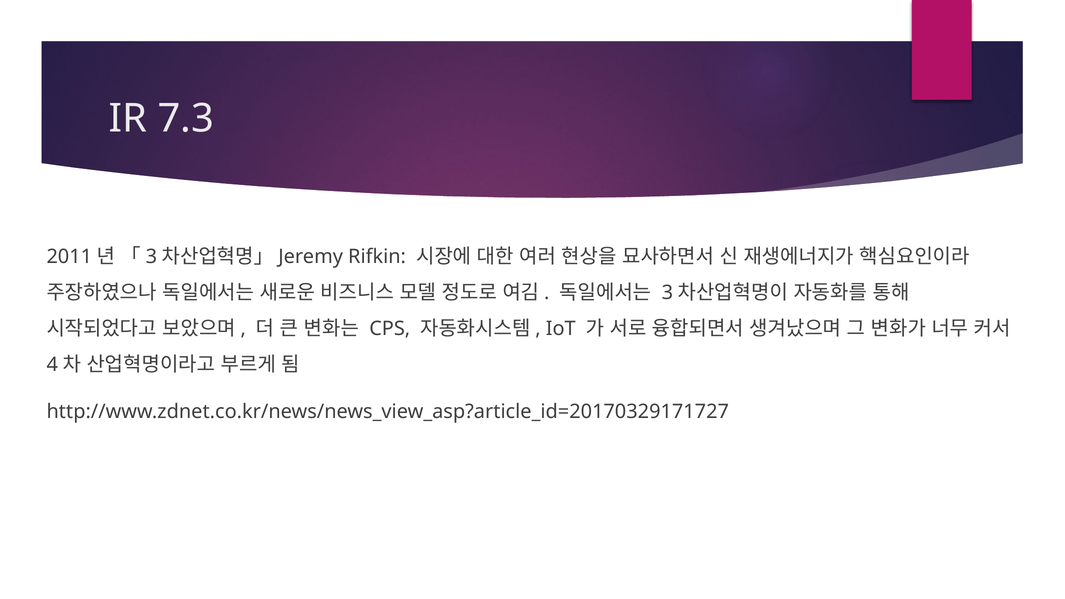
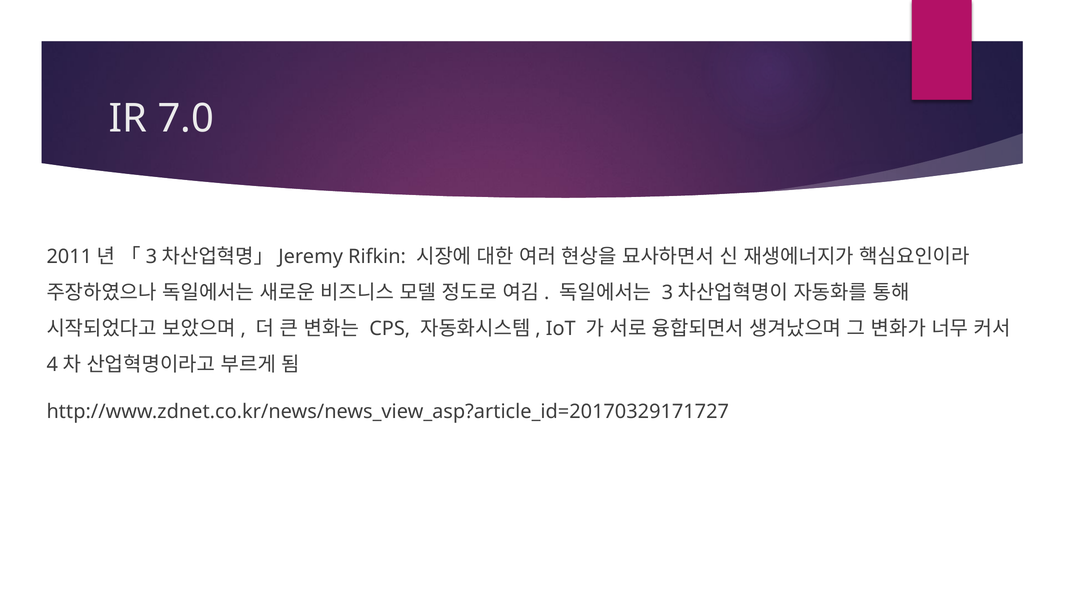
7.3: 7.3 -> 7.0
